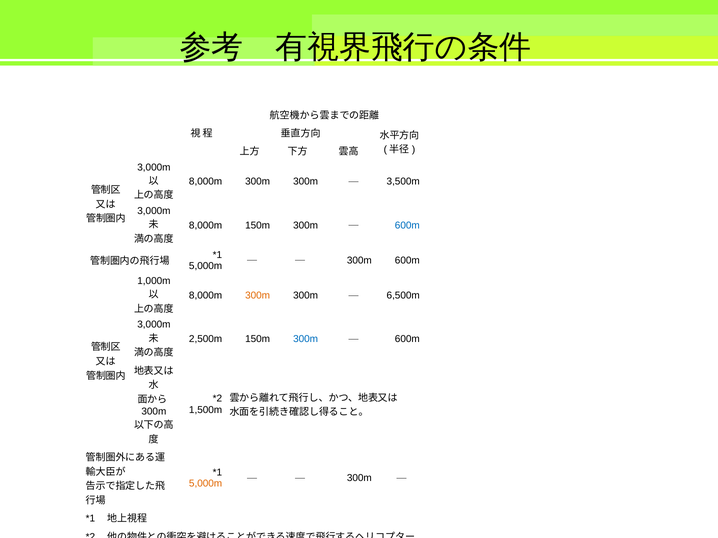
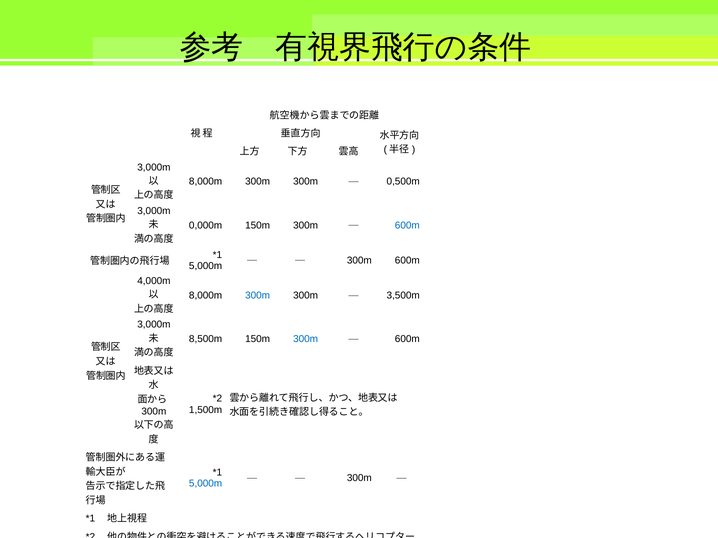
3,500m: 3,500m -> 0,500m
8,000m at (206, 225): 8,000m -> 0,000m
1,000m: 1,000m -> 4,000m
300m at (258, 296) colour: orange -> blue
6,500m: 6,500m -> 3,500m
2,500m: 2,500m -> 8,500m
5,000m at (206, 484) colour: orange -> blue
